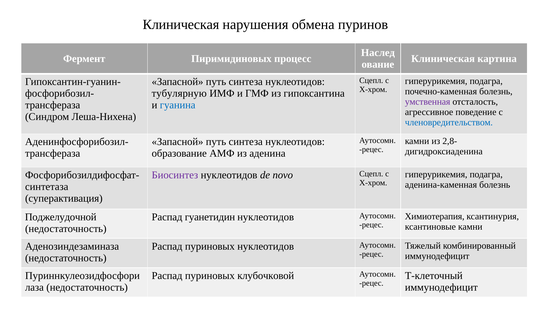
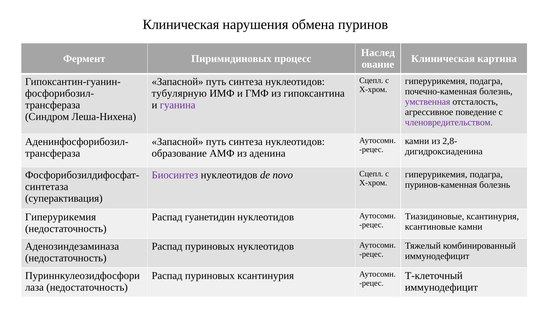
гуанина colour: blue -> purple
членовредительством colour: blue -> purple
аденина-каменная: аденина-каменная -> пуринов-каменная
Химиотерапия: Химиотерапия -> Тиазидиновые
Поджелудочной at (61, 217): Поджелудочной -> Гиперурикемия
пуриновых клубочковой: клубочковой -> ксантинурия
